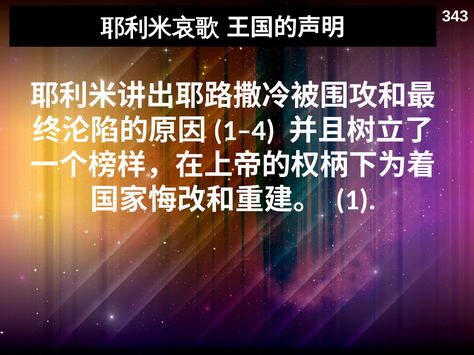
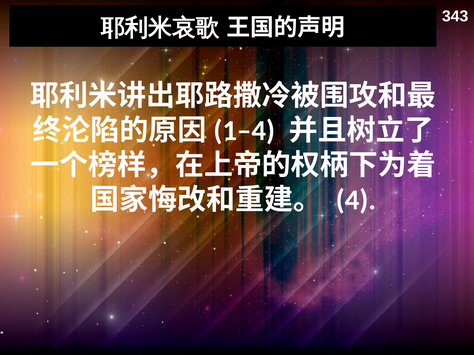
1: 1 -> 4
